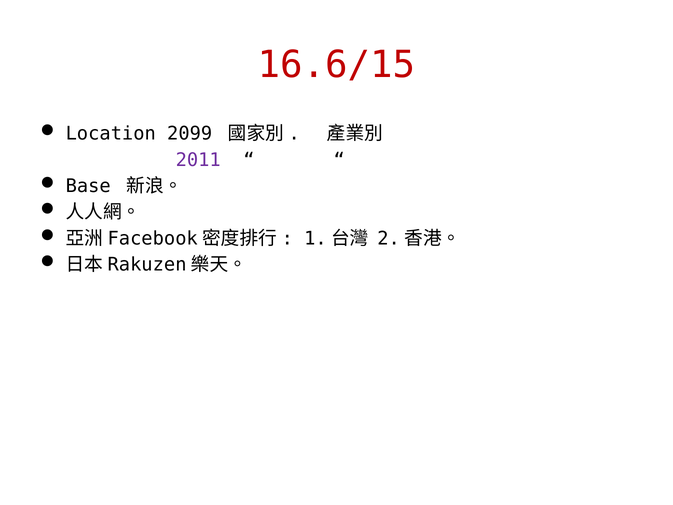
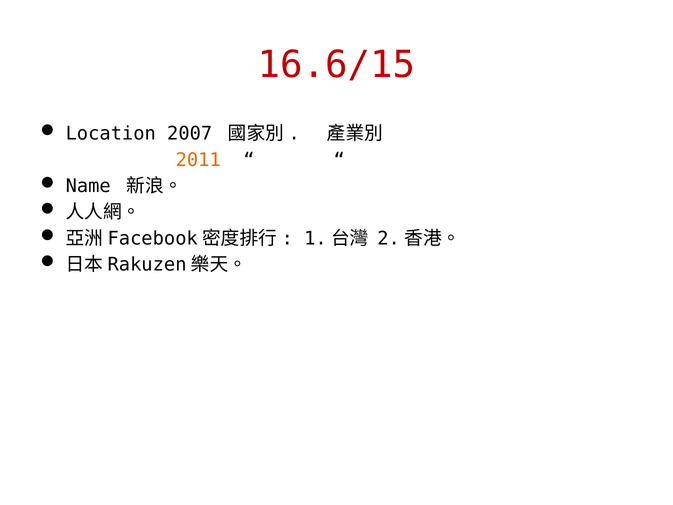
2099: 2099 -> 2007
2011 colour: purple -> orange
Base: Base -> Name
